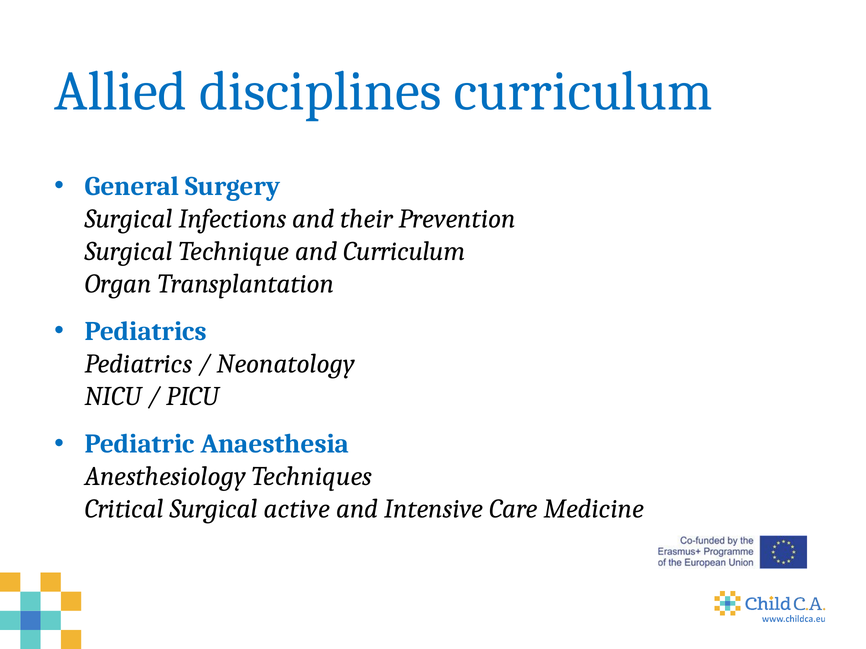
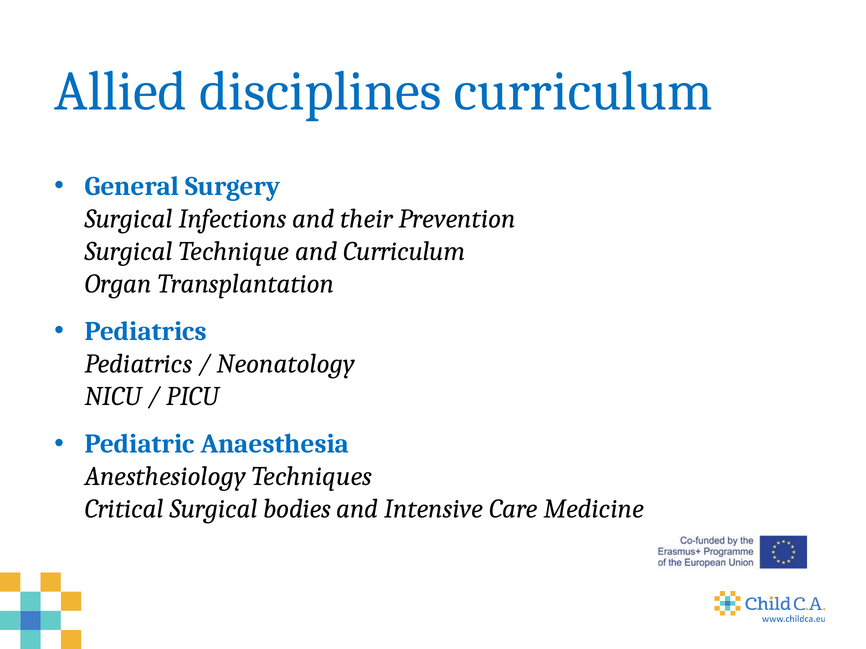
active: active -> bodies
